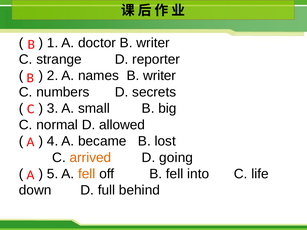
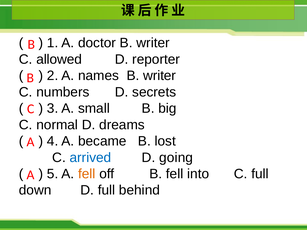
strange: strange -> allowed
allowed: allowed -> dreams
arrived colour: orange -> blue
C life: life -> full
